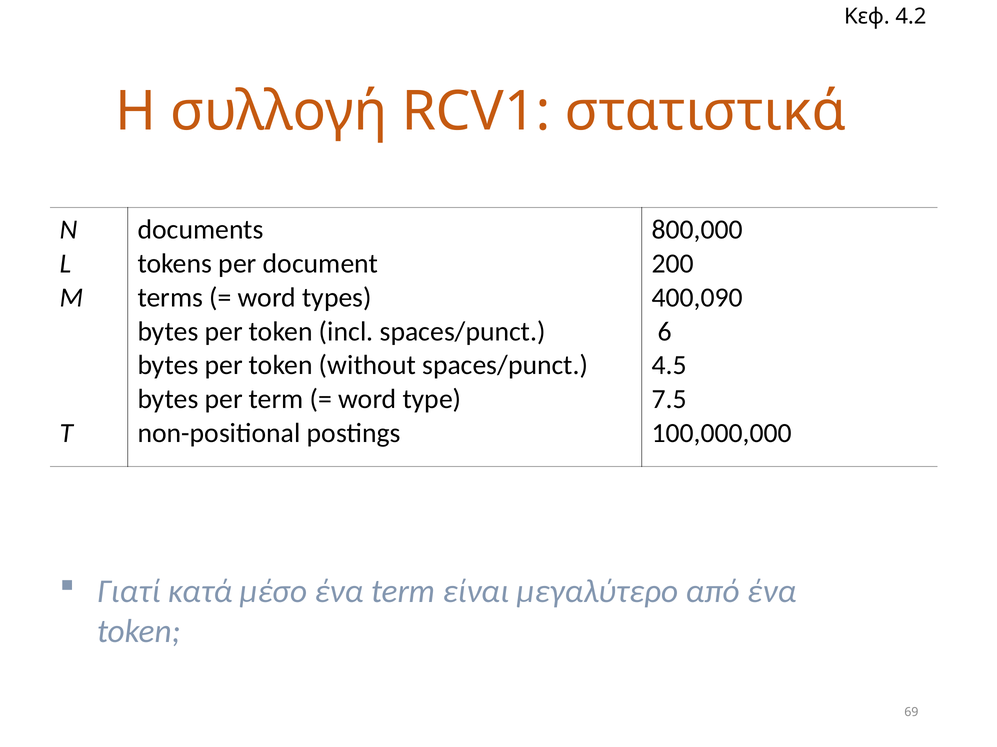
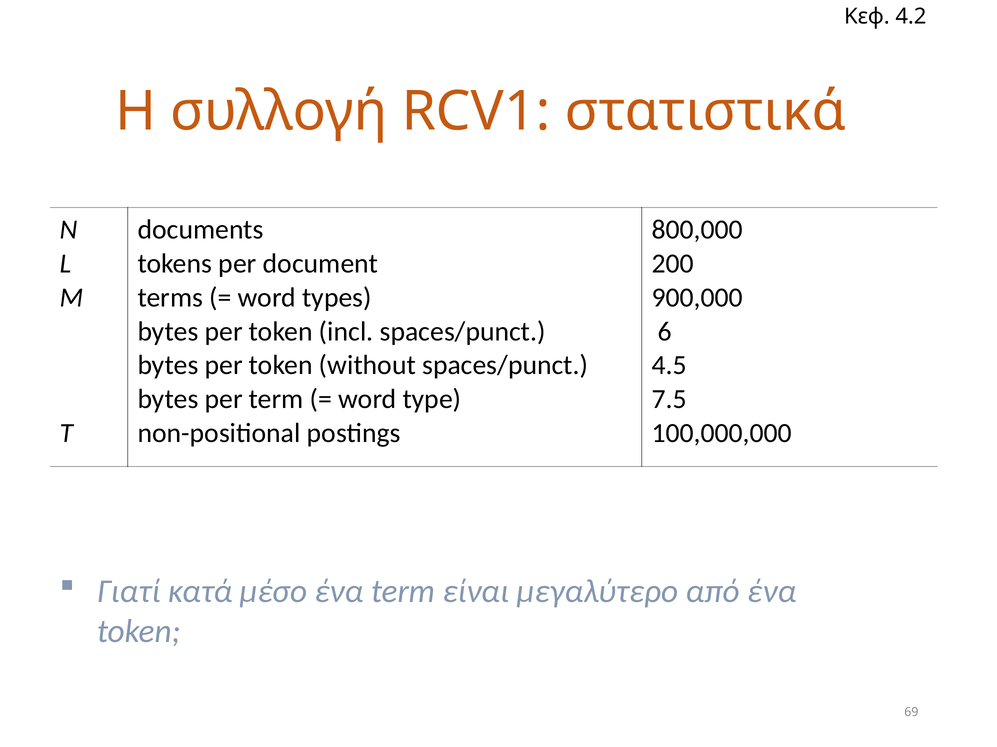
400,090: 400,090 -> 900,000
